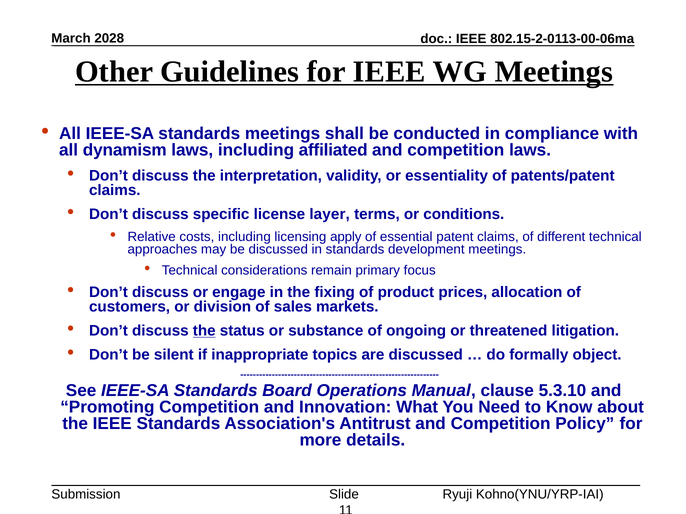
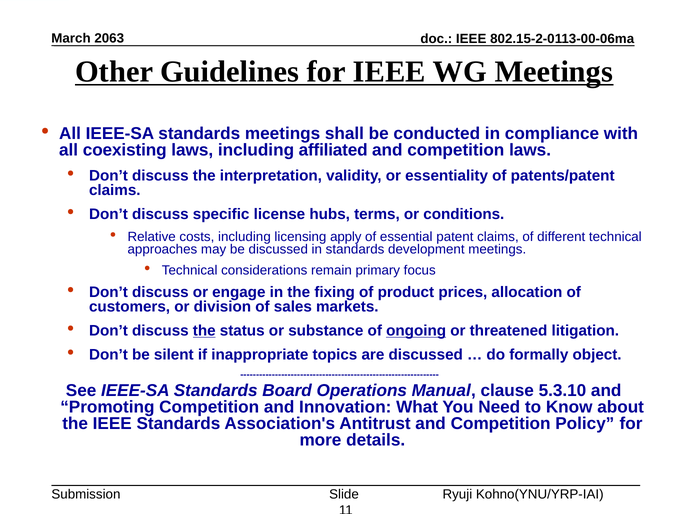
2028: 2028 -> 2063
dynamism: dynamism -> coexisting
layer: layer -> hubs
ongoing underline: none -> present
